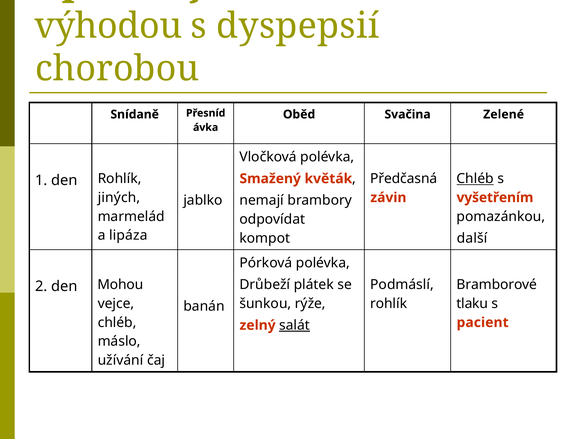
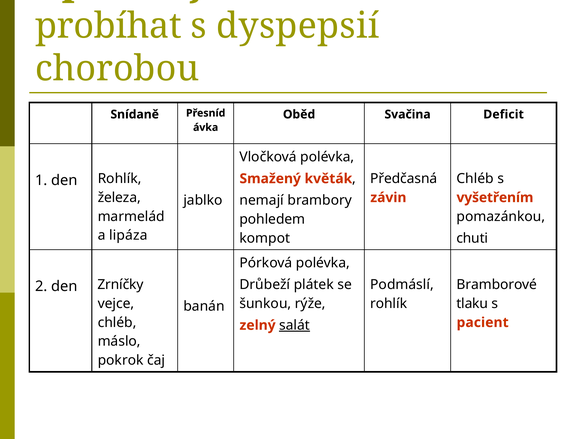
výhodou: výhodou -> probíhat
Zelené: Zelené -> Deficit
Chléb at (475, 179) underline: present -> none
jiných: jiných -> železa
odpovídat: odpovídat -> pohledem
další: další -> chuti
Mohou: Mohou -> Zrníčky
užívání: užívání -> pokrok
